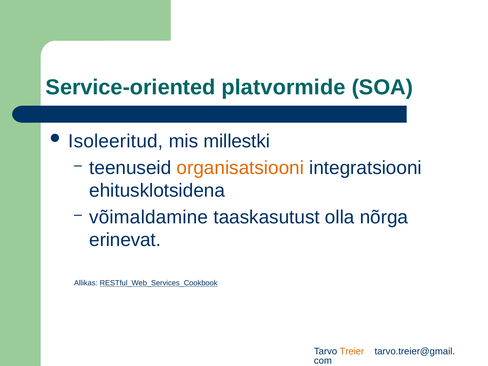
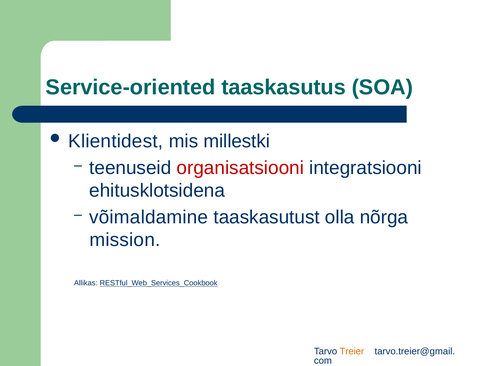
platvormide: platvormide -> taaskasutus
Isoleeritud: Isoleeritud -> Klientidest
organisatsiooni colour: orange -> red
erinevat: erinevat -> mission
